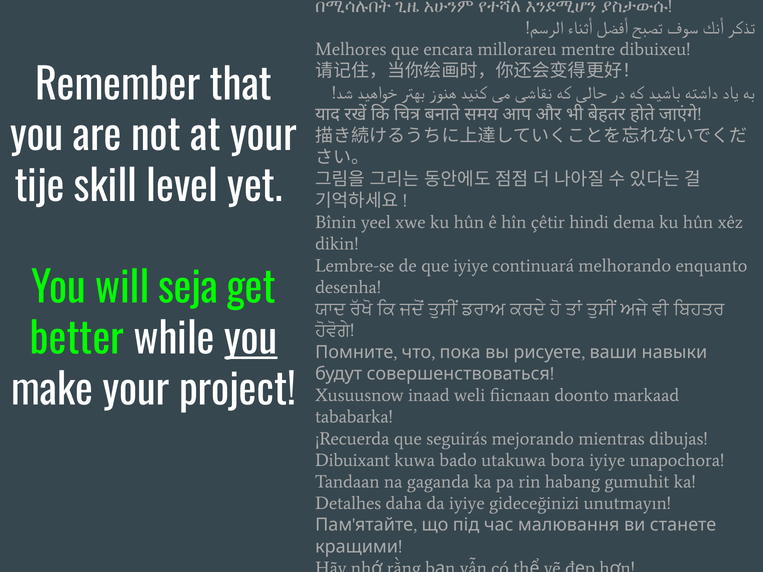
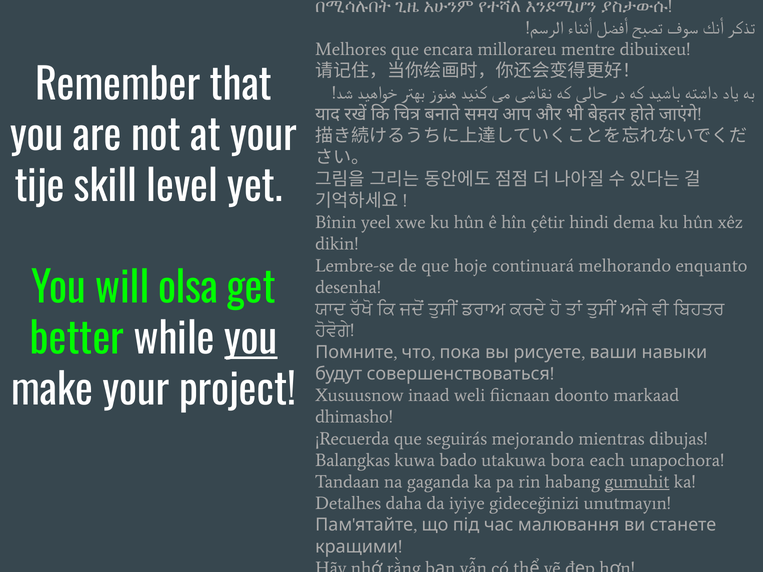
que iyiye: iyiye -> hoje
seja: seja -> olsa
tababarka: tababarka -> dhimasho
Dibuixant: Dibuixant -> Balangkas
bora iyiye: iyiye -> each
gumuhit underline: none -> present
